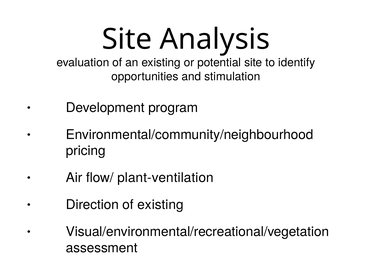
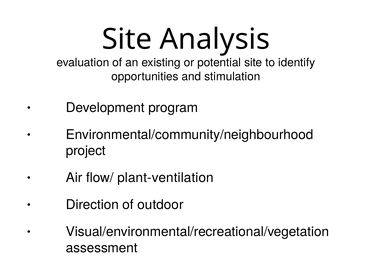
pricing: pricing -> project
of existing: existing -> outdoor
